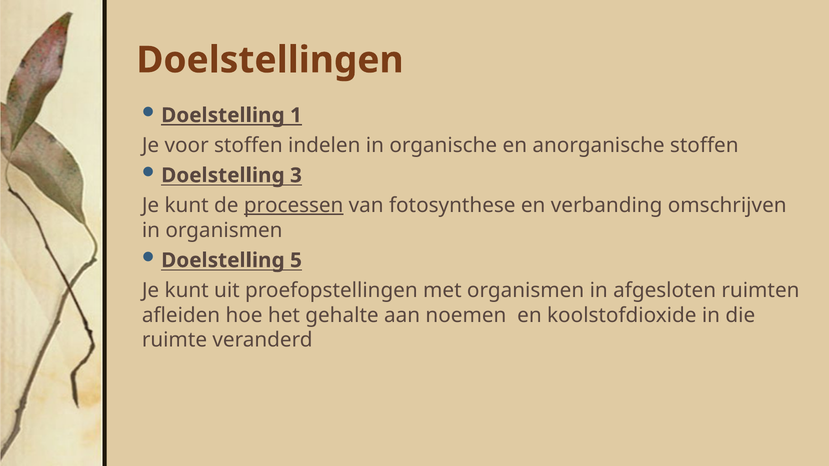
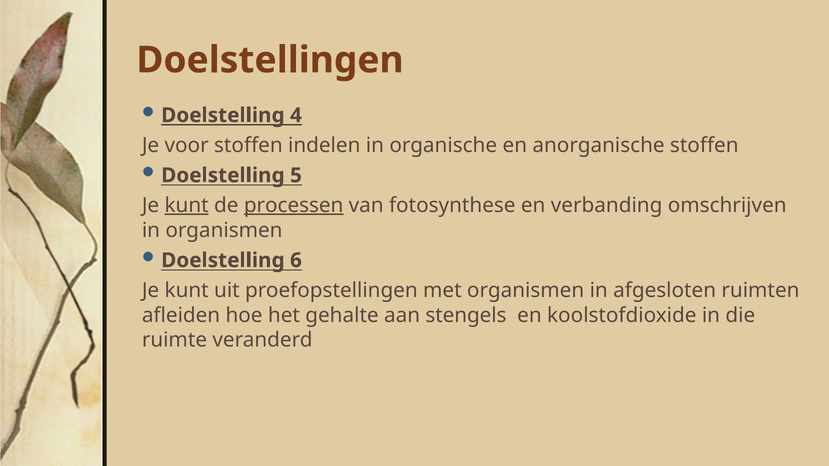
1: 1 -> 4
3: 3 -> 5
kunt at (187, 206) underline: none -> present
5: 5 -> 6
noemen: noemen -> stengels
